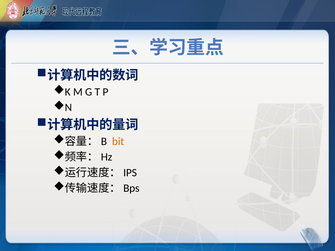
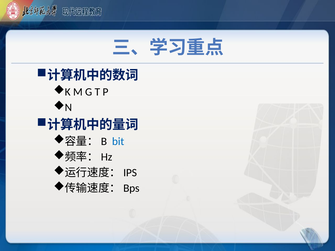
bit colour: orange -> blue
